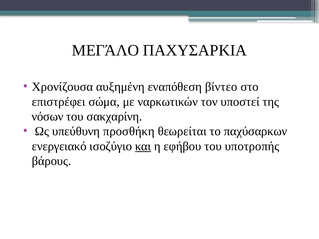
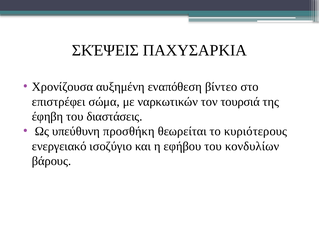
ΜΕΓΆΛΟ: ΜΕΓΆΛΟ -> ΣΚΈΨΕΙΣ
υποστεί: υποστεί -> τουρσιά
νόσων: νόσων -> έφηβη
σακχαρίνη: σακχαρίνη -> διαστάσεις
παχύσαρκων: παχύσαρκων -> κυριότερους
και underline: present -> none
υποτροπής: υποτροπής -> κονδυλίων
